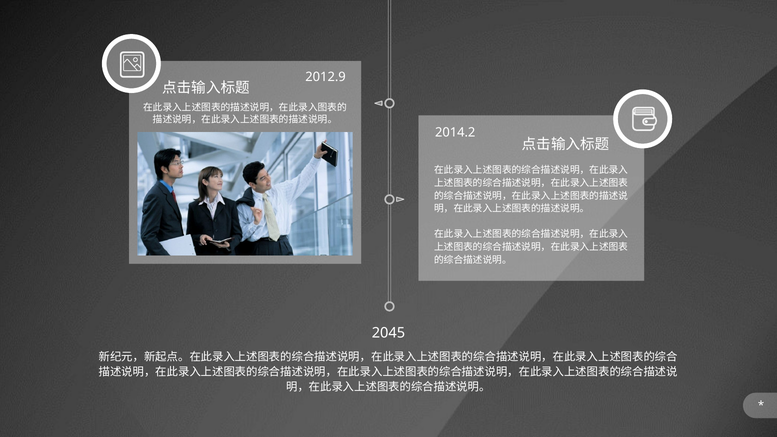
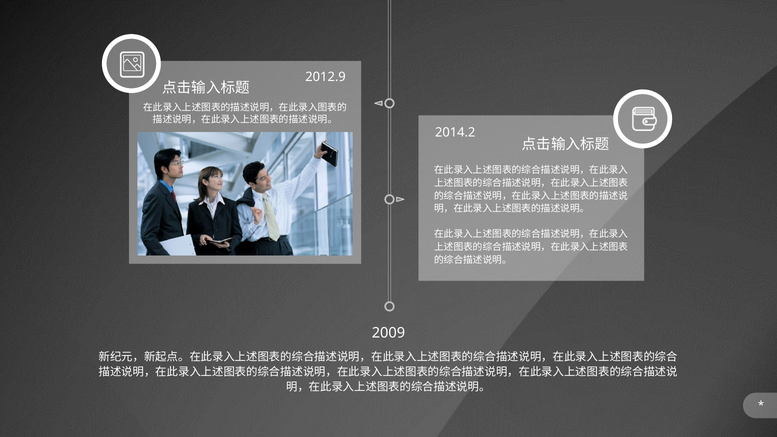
2045: 2045 -> 2009
